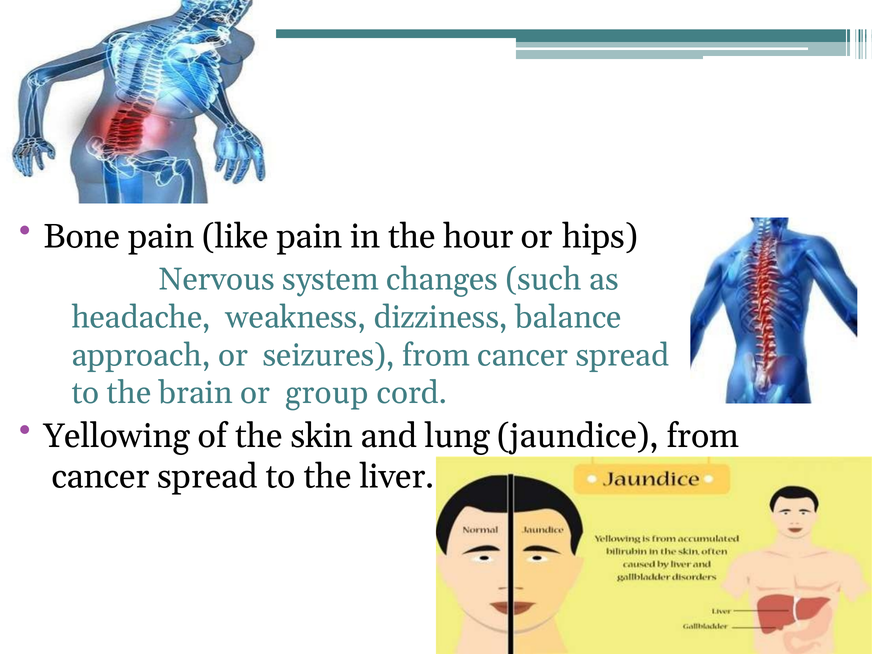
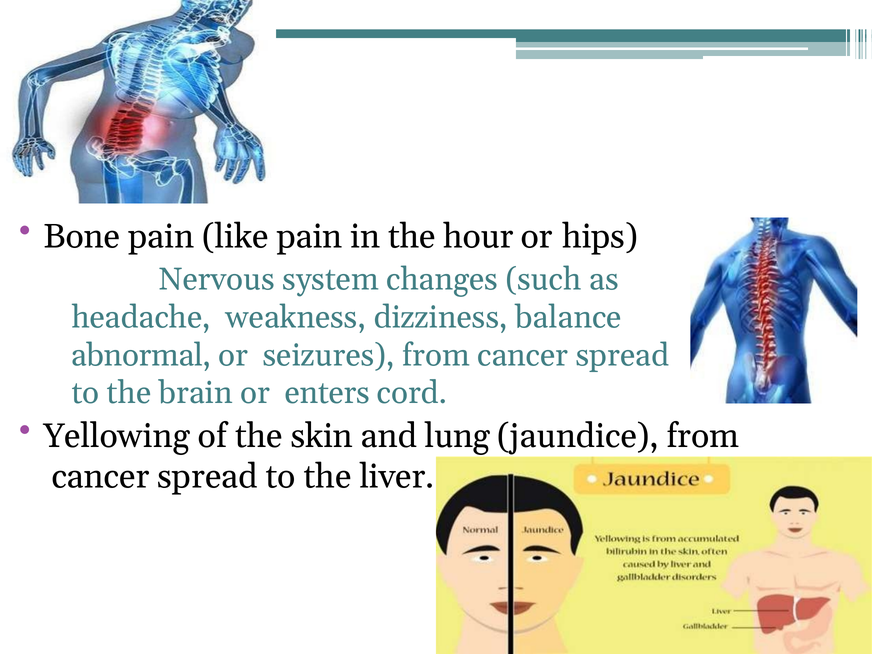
approach: approach -> abnormal
group: group -> enters
